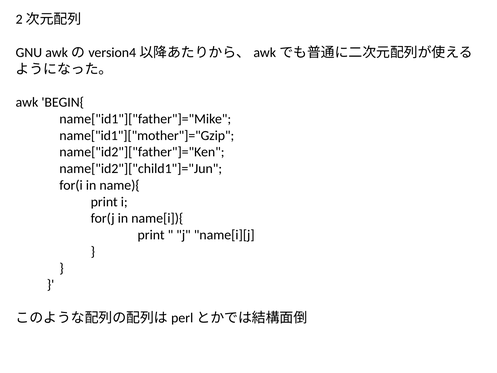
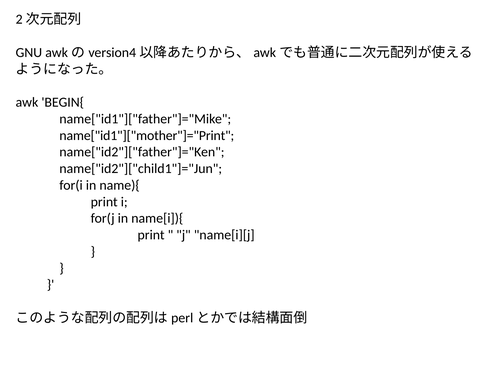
name["id1"]["mother"]="Gzip: name["id1"]["mother"]="Gzip -> name["id1"]["mother"]="Print
